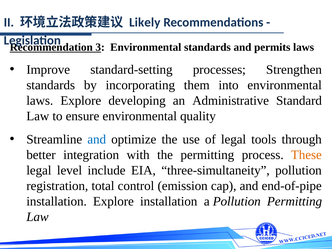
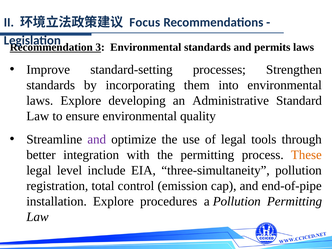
Likely: Likely -> Focus
and at (97, 139) colour: blue -> purple
Explore installation: installation -> procedures
